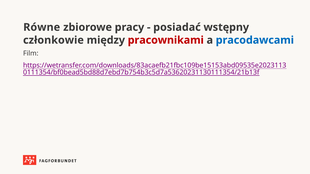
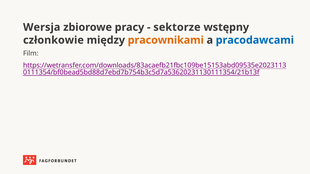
Równe: Równe -> Wersja
posiadać: posiadać -> sektorze
pracownikami colour: red -> orange
